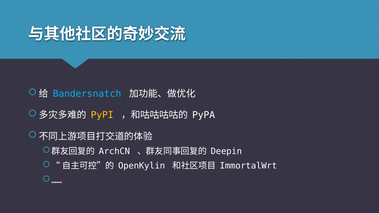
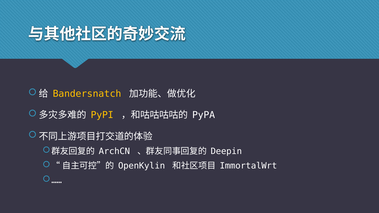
Bandersnatch colour: light blue -> yellow
